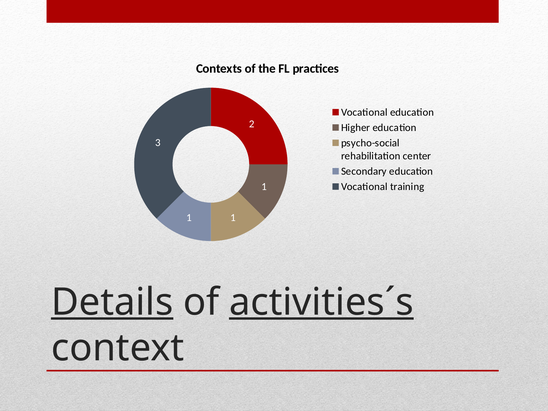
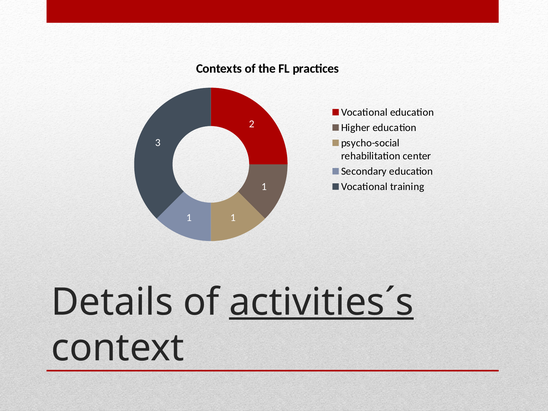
Details underline: present -> none
